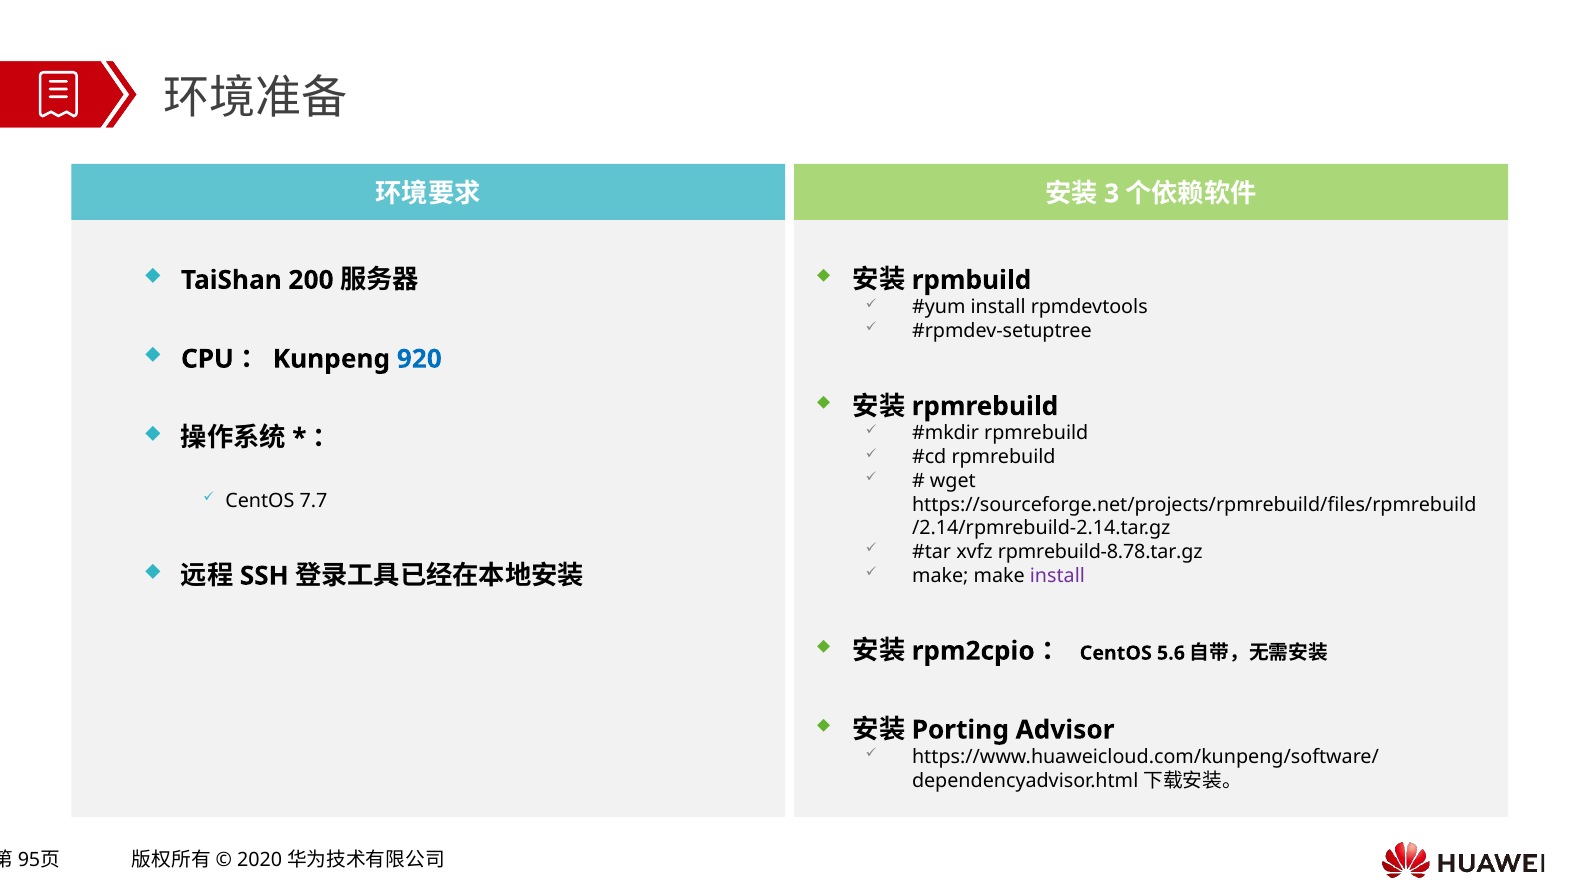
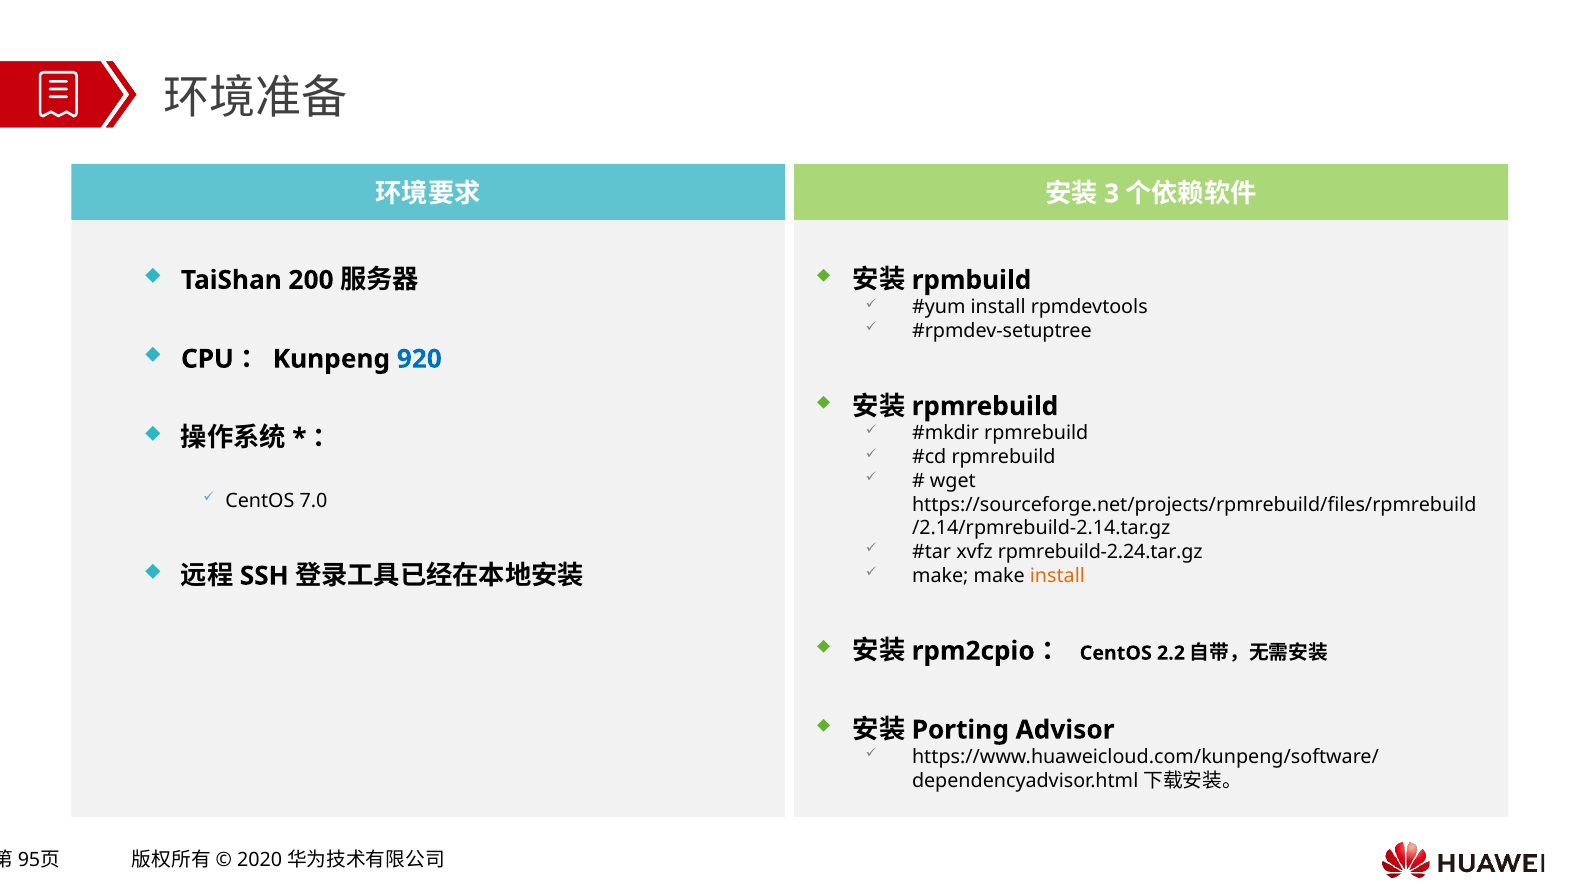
7.7: 7.7 -> 7.0
rpmrebuild-8.78.tar.gz: rpmrebuild-8.78.tar.gz -> rpmrebuild-2.24.tar.gz
install at (1057, 576) colour: purple -> orange
5.6: 5.6 -> 2.2
